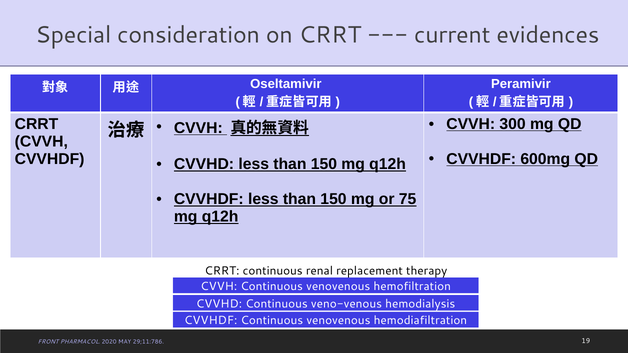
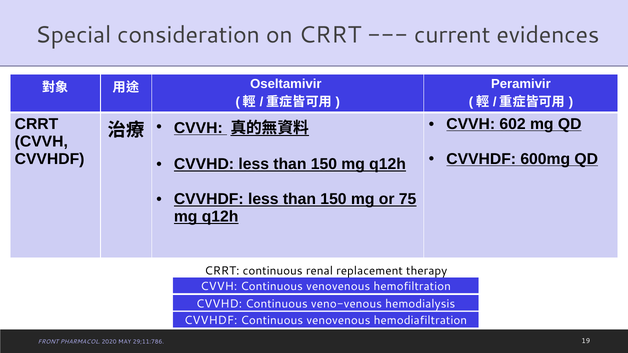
300: 300 -> 602
